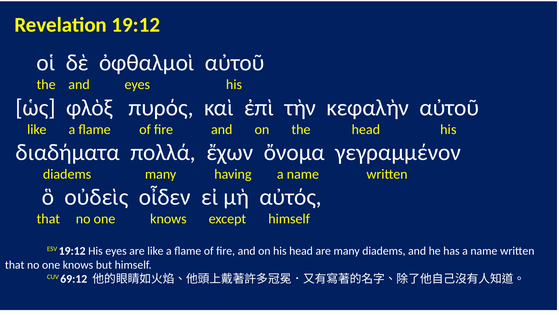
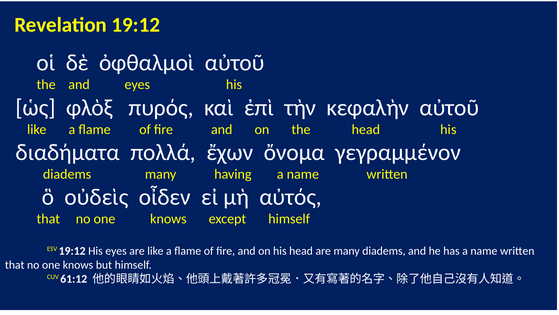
69:12: 69:12 -> 61:12
